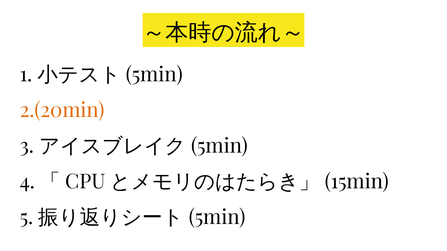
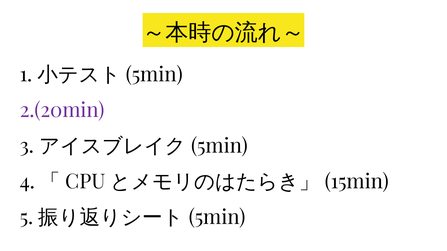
2.(20min colour: orange -> purple
